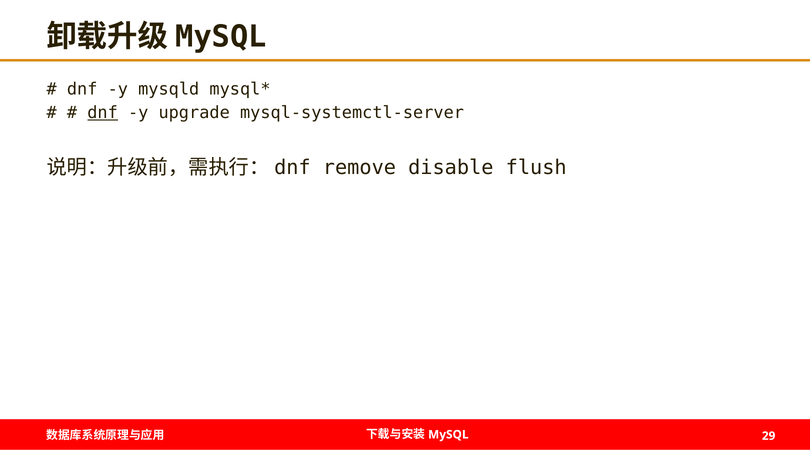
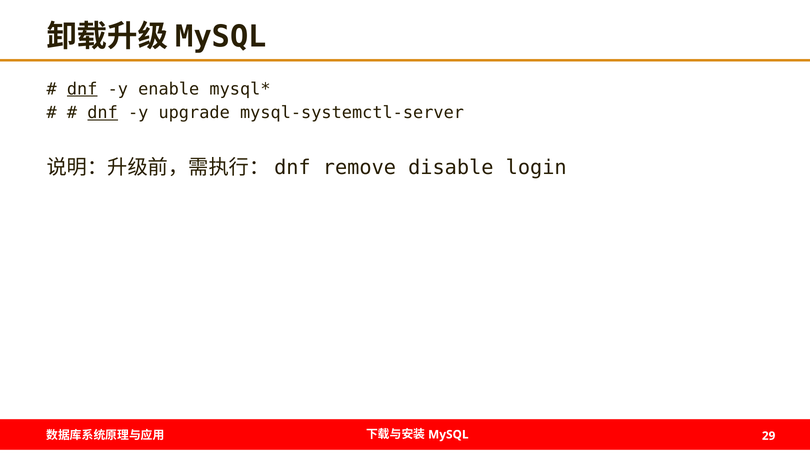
dnf at (82, 89) underline: none -> present
mysqld: mysqld -> enable
flush: flush -> login
